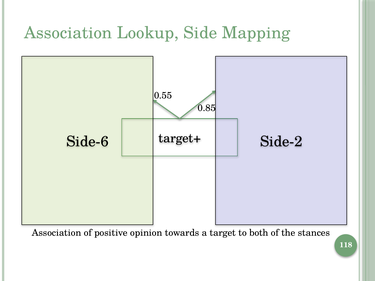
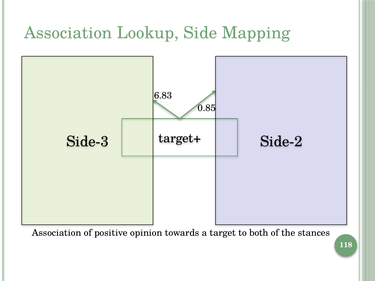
0.55: 0.55 -> 6.83
Side-6: Side-6 -> Side-3
